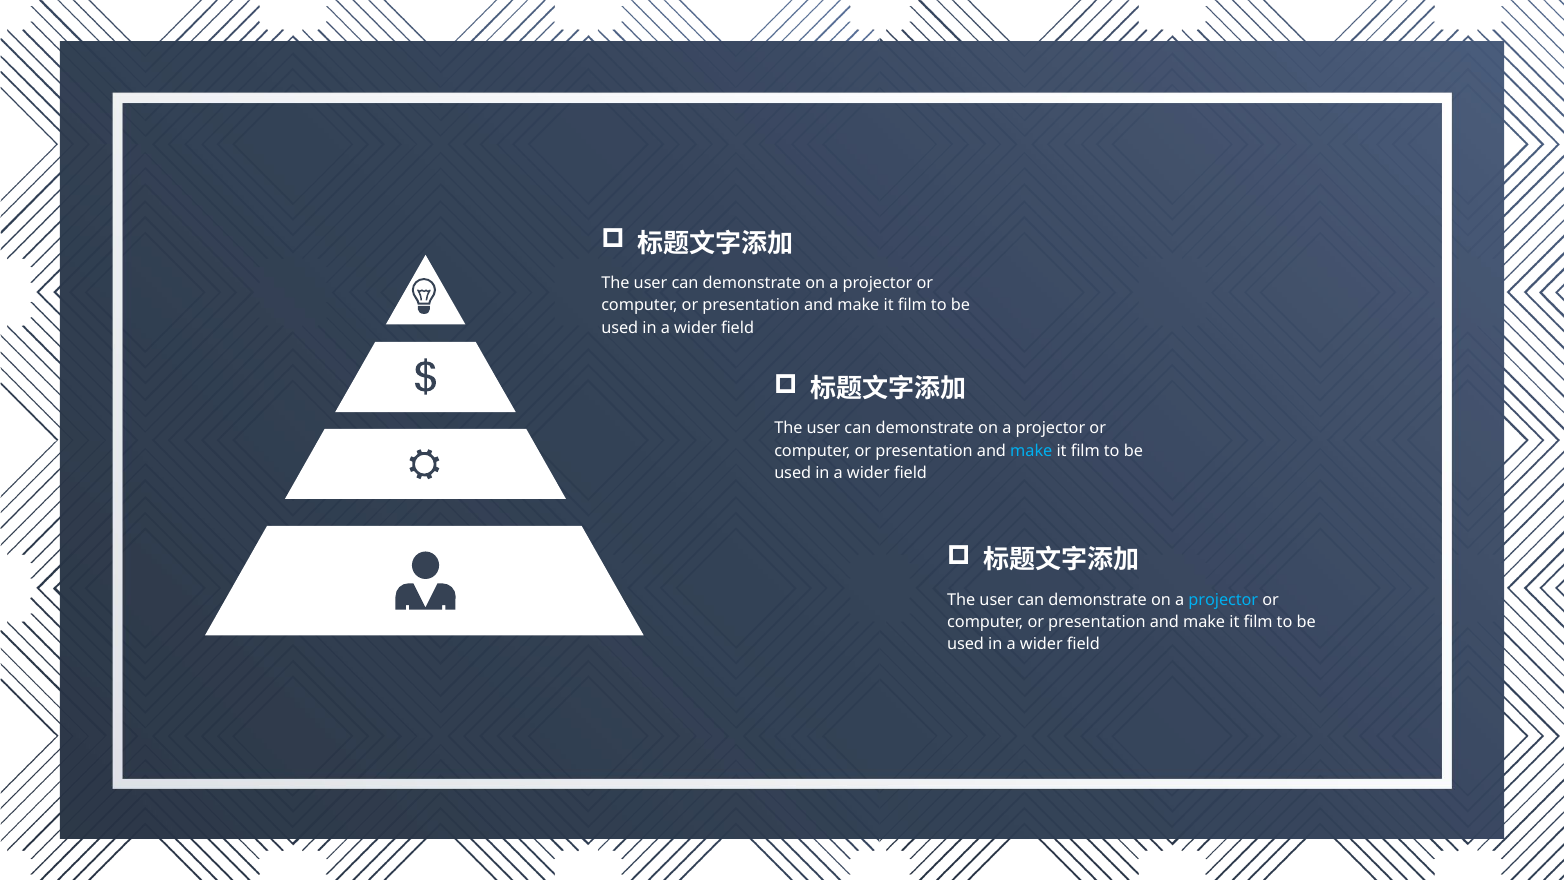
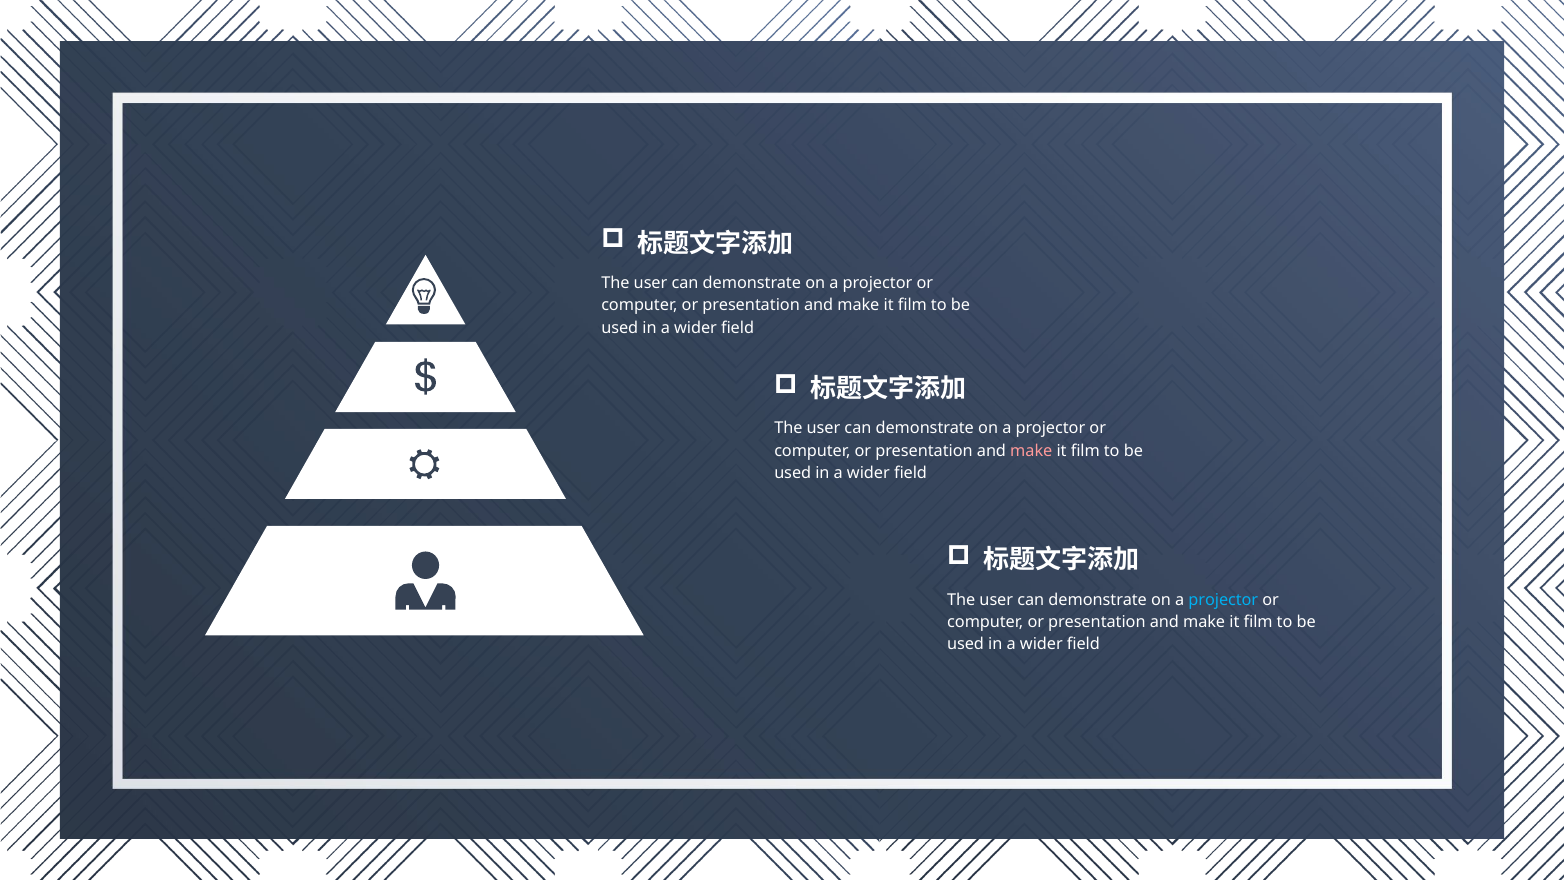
make at (1031, 451) colour: light blue -> pink
